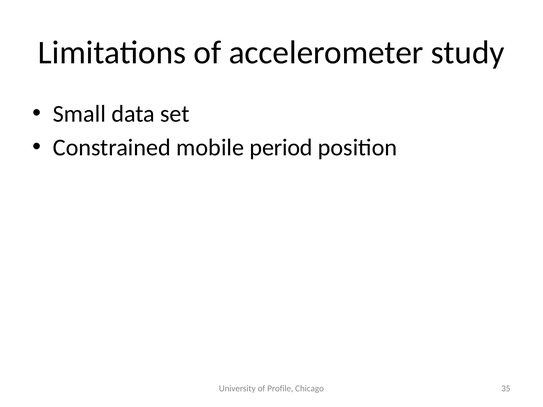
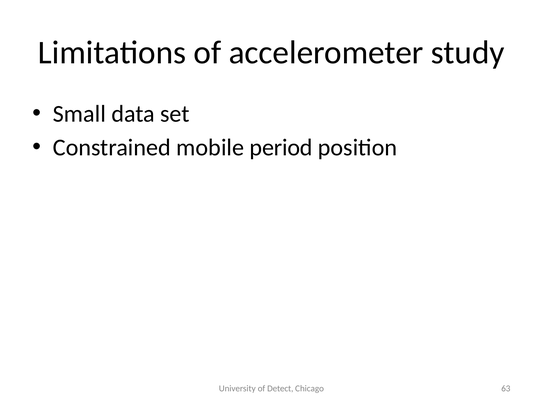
Profile: Profile -> Detect
35: 35 -> 63
